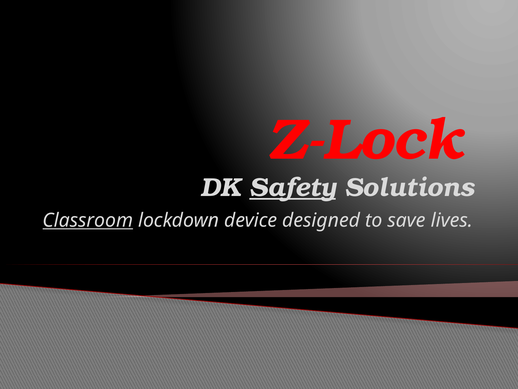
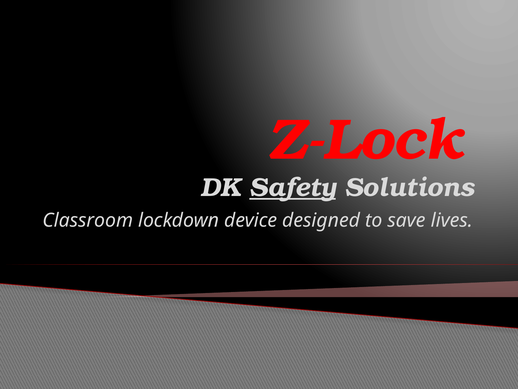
Classroom underline: present -> none
